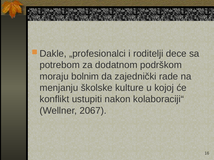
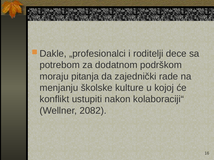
bolnim: bolnim -> pitanja
2067: 2067 -> 2082
